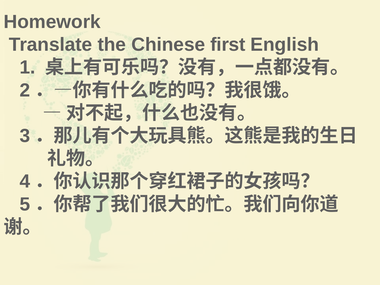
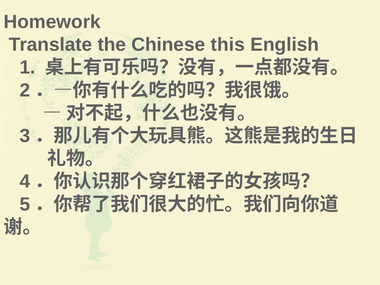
first: first -> this
